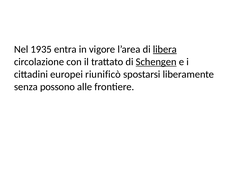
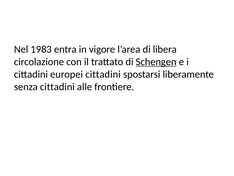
1935: 1935 -> 1983
libera underline: present -> none
europei riunificò: riunificò -> cittadini
senza possono: possono -> cittadini
